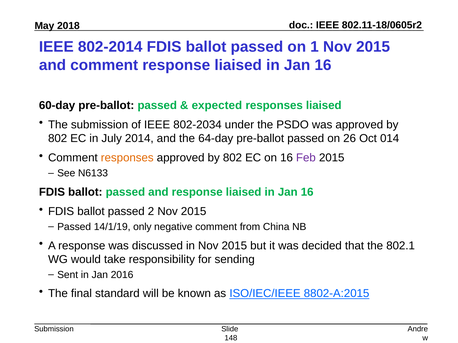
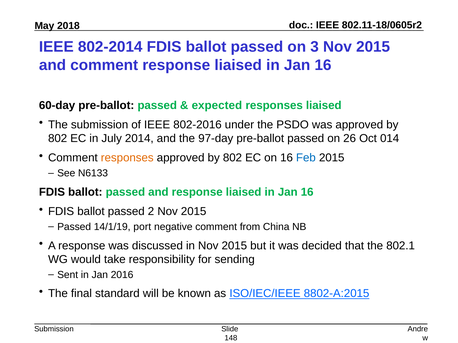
1: 1 -> 3
802-2034: 802-2034 -> 802-2016
64-day: 64-day -> 97-day
Feb colour: purple -> blue
only: only -> port
